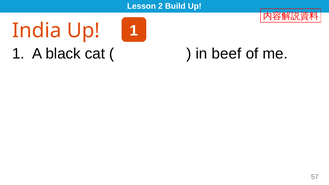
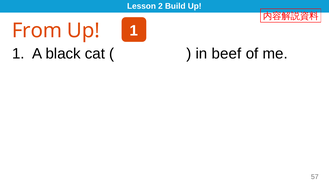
India: India -> From
